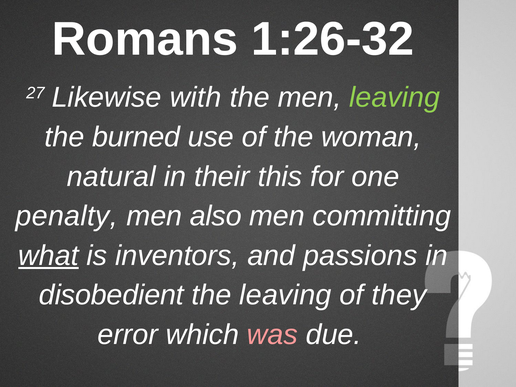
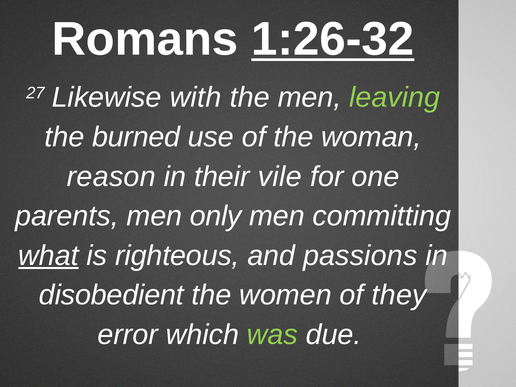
1:26-32 underline: none -> present
natural: natural -> reason
this: this -> vile
penalty: penalty -> parents
also: also -> only
inventors: inventors -> righteous
the leaving: leaving -> women
was colour: pink -> light green
